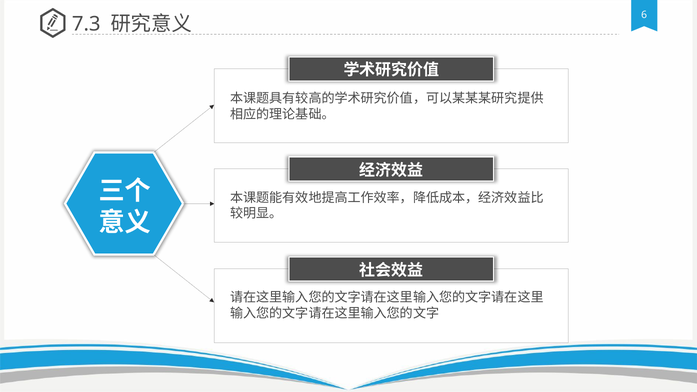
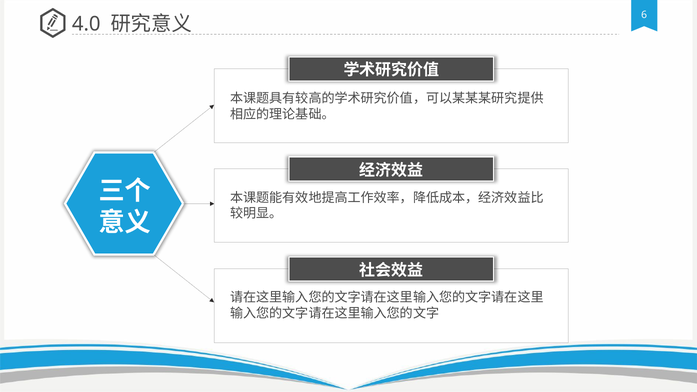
7.3: 7.3 -> 4.0
